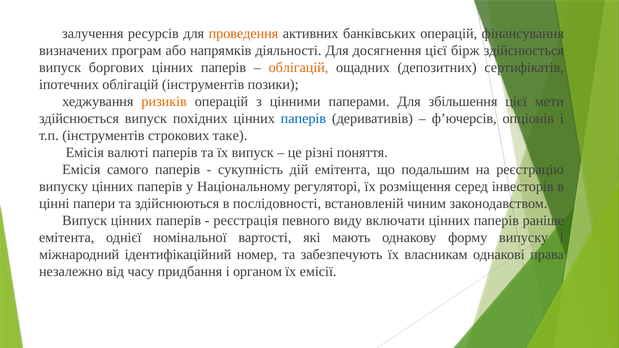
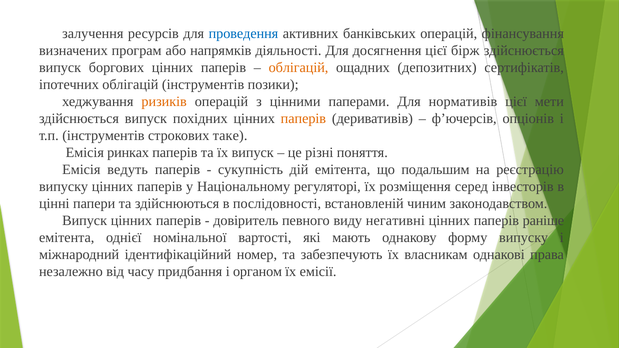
проведення colour: orange -> blue
збільшення: збільшення -> нормативів
паперів at (303, 119) colour: blue -> orange
валюті: валюті -> ринках
самого: самого -> ведуть
реєстрація: реєстрація -> довіритель
включати: включати -> негативні
